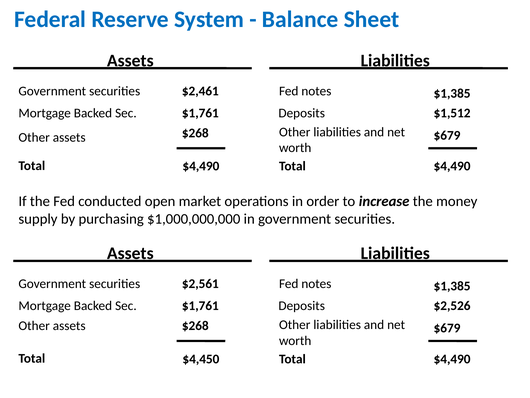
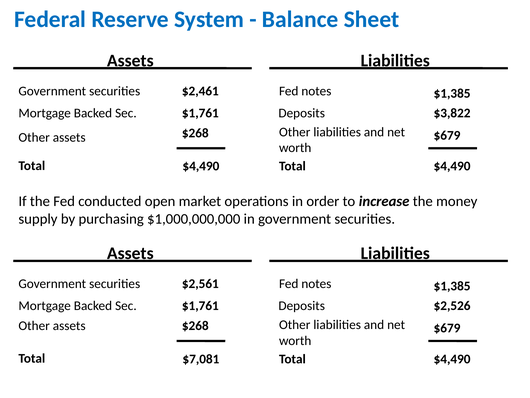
$1,512: $1,512 -> $3,822
$4,450: $4,450 -> $7,081
